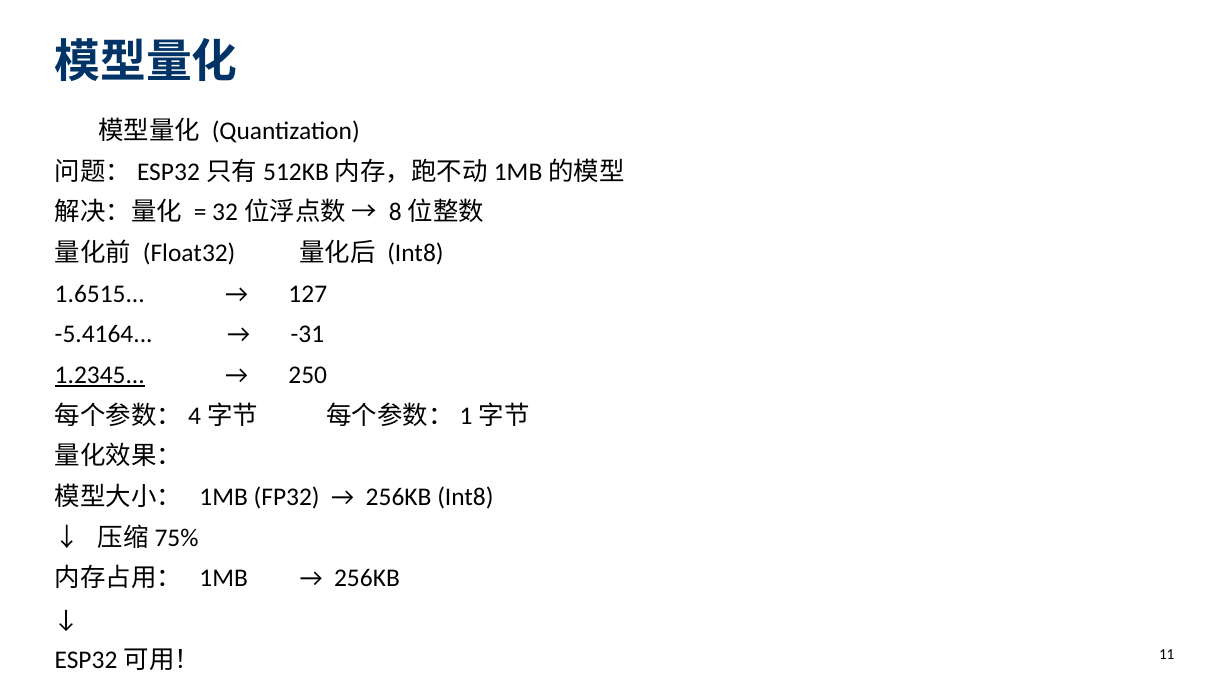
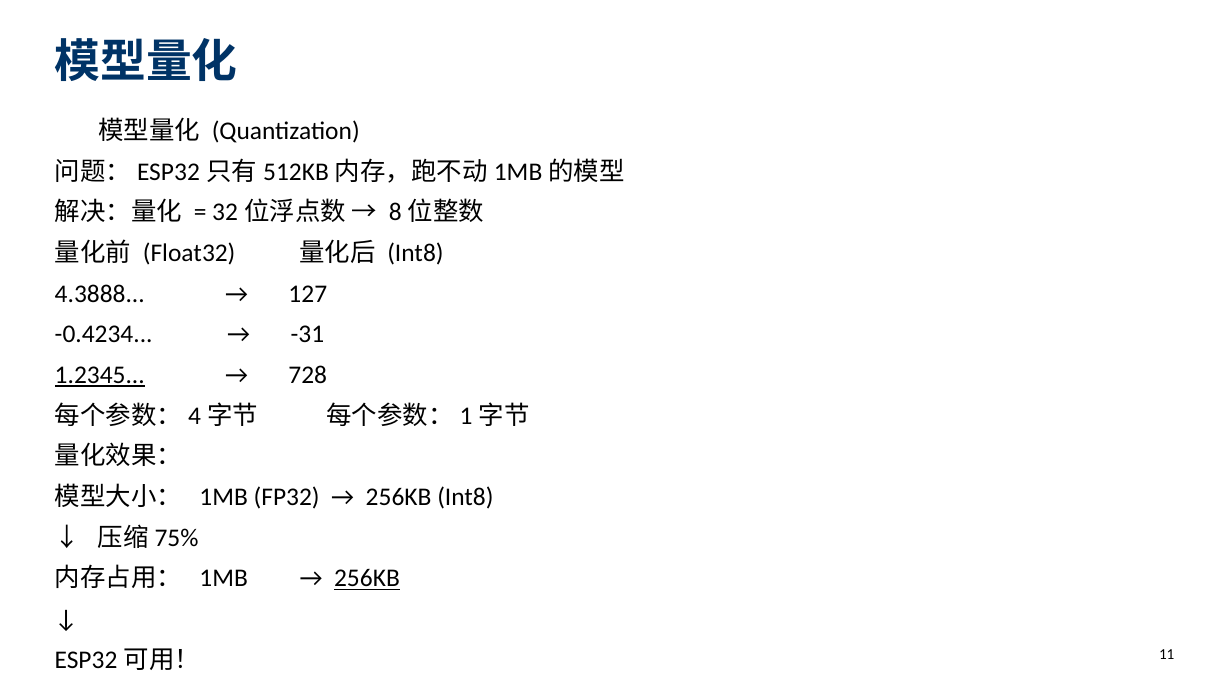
1.6515: 1.6515 -> 4.3888
-5.4164: -5.4164 -> -0.4234
250: 250 -> 728
256KB at (367, 579) underline: none -> present
